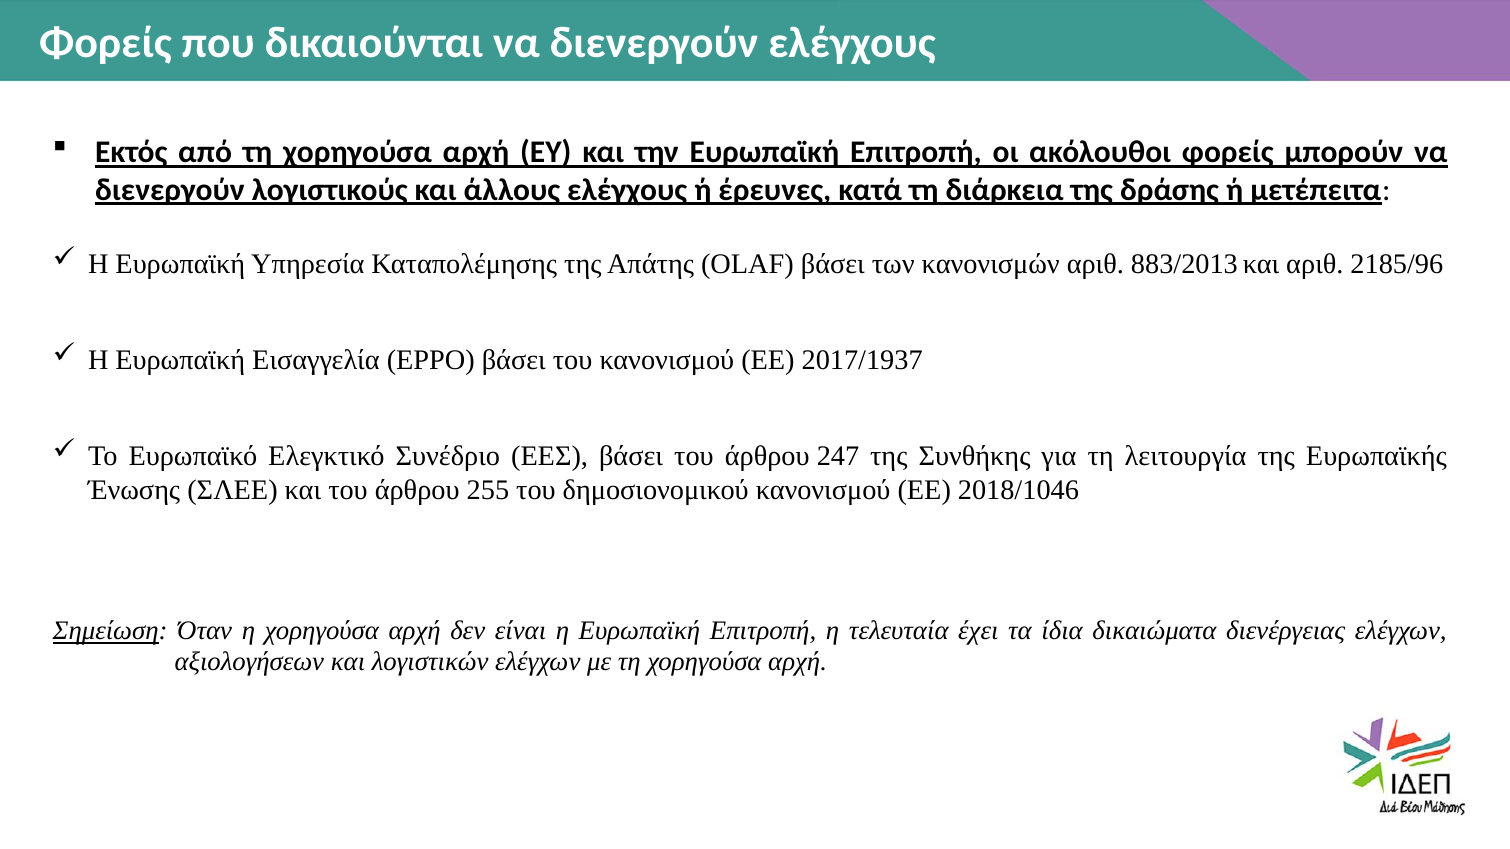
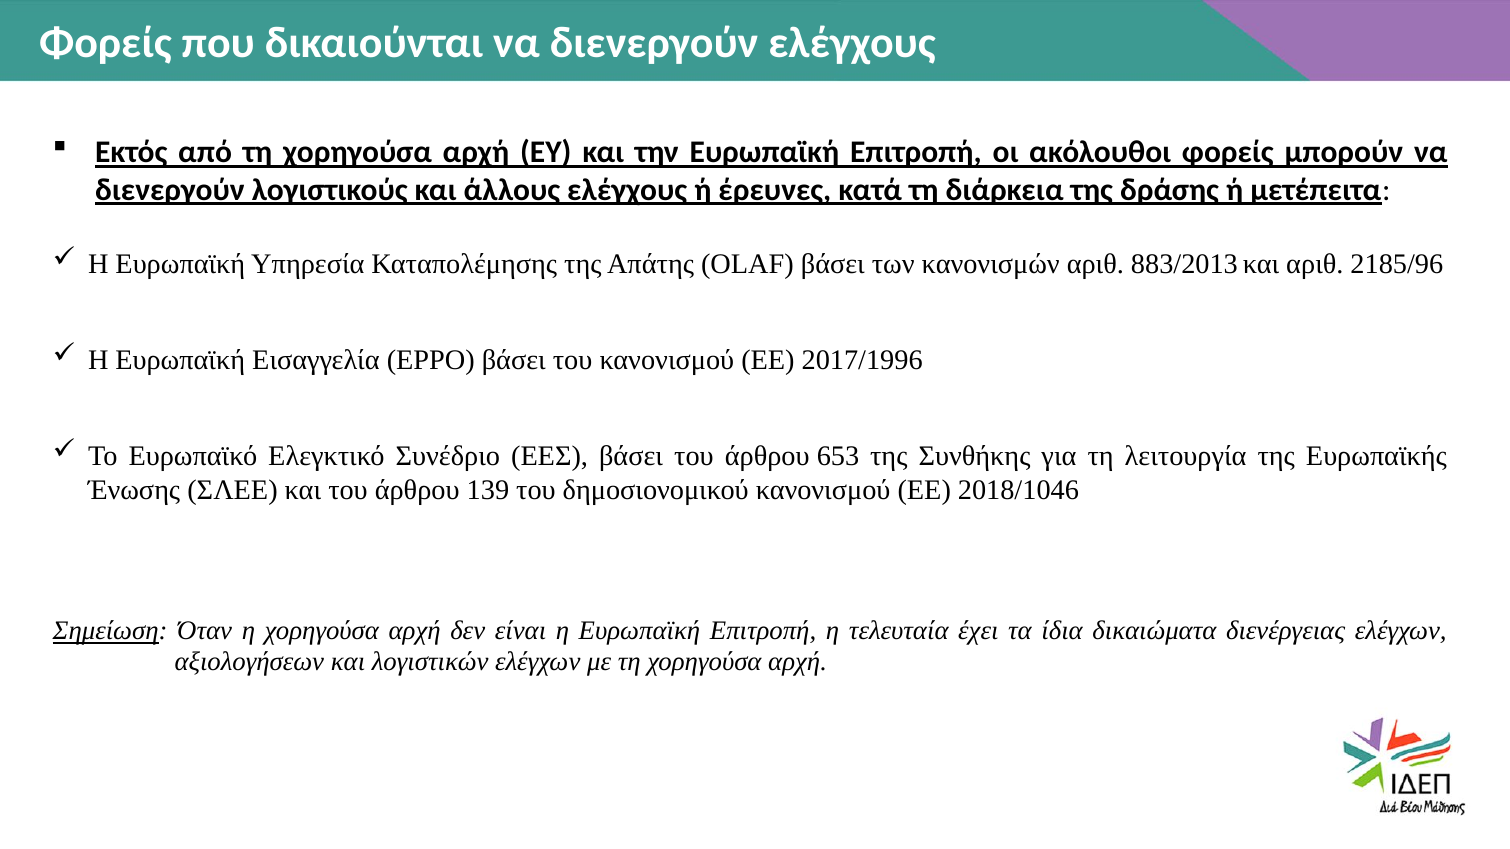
2017/1937: 2017/1937 -> 2017/1996
247: 247 -> 653
255: 255 -> 139
